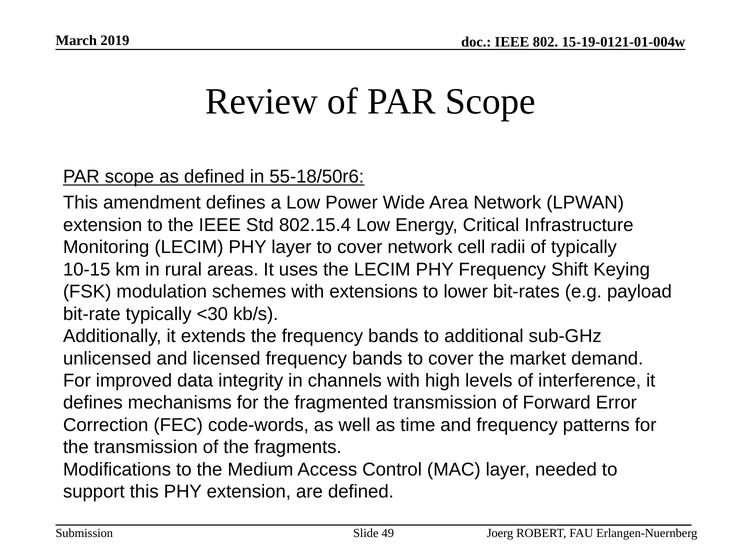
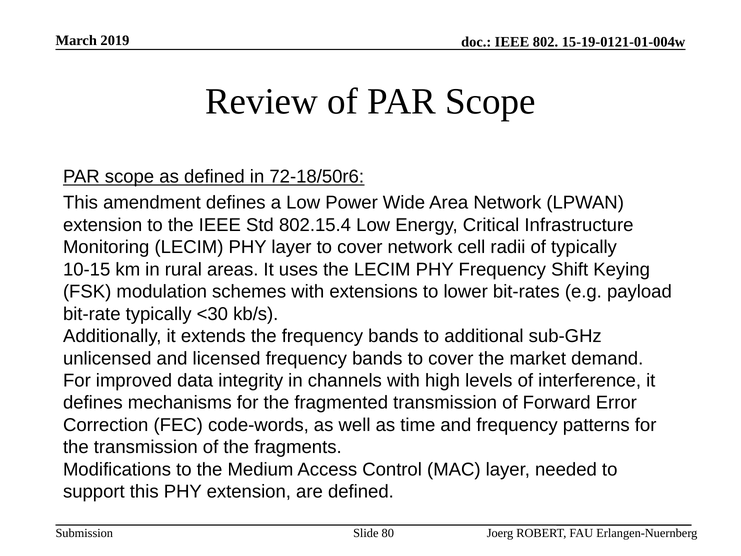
55-18/50r6: 55-18/50r6 -> 72-18/50r6
49: 49 -> 80
